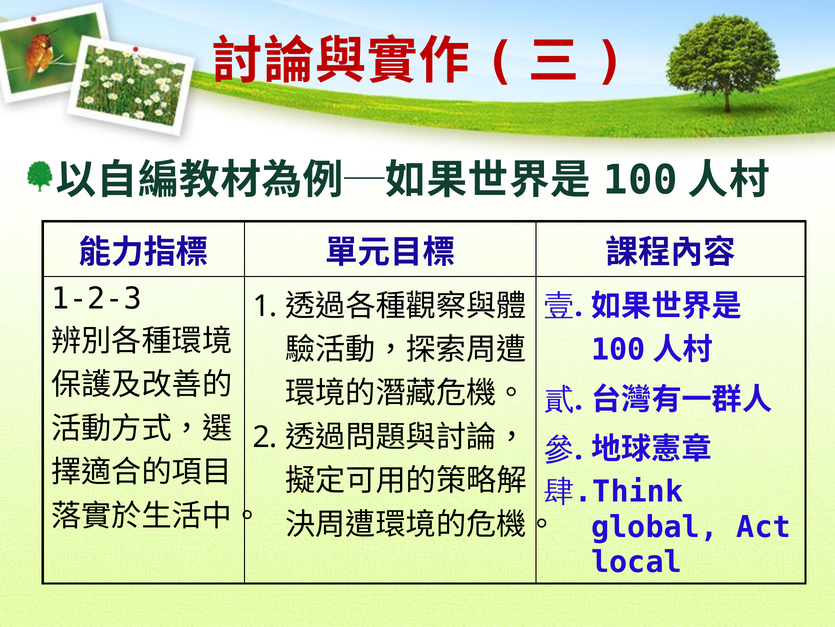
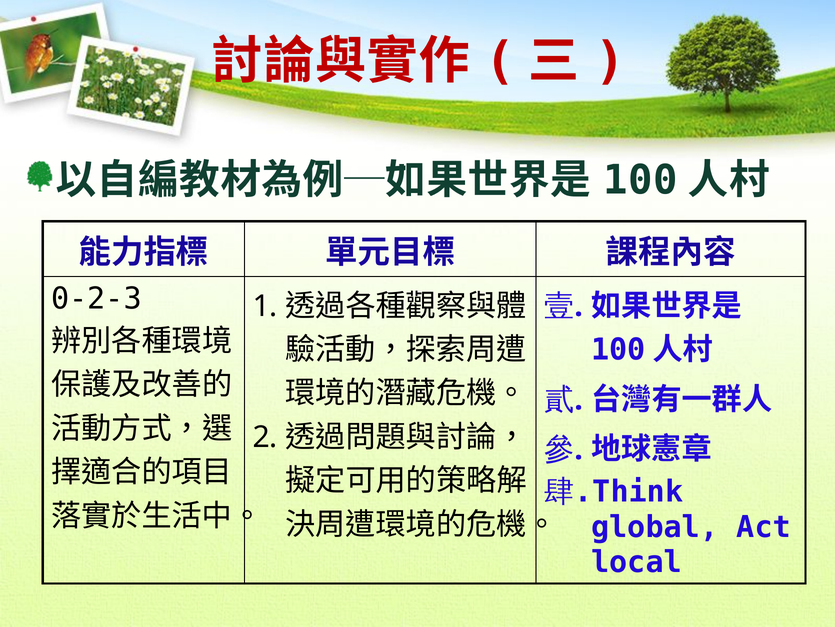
1-2-3: 1-2-3 -> 0-2-3
